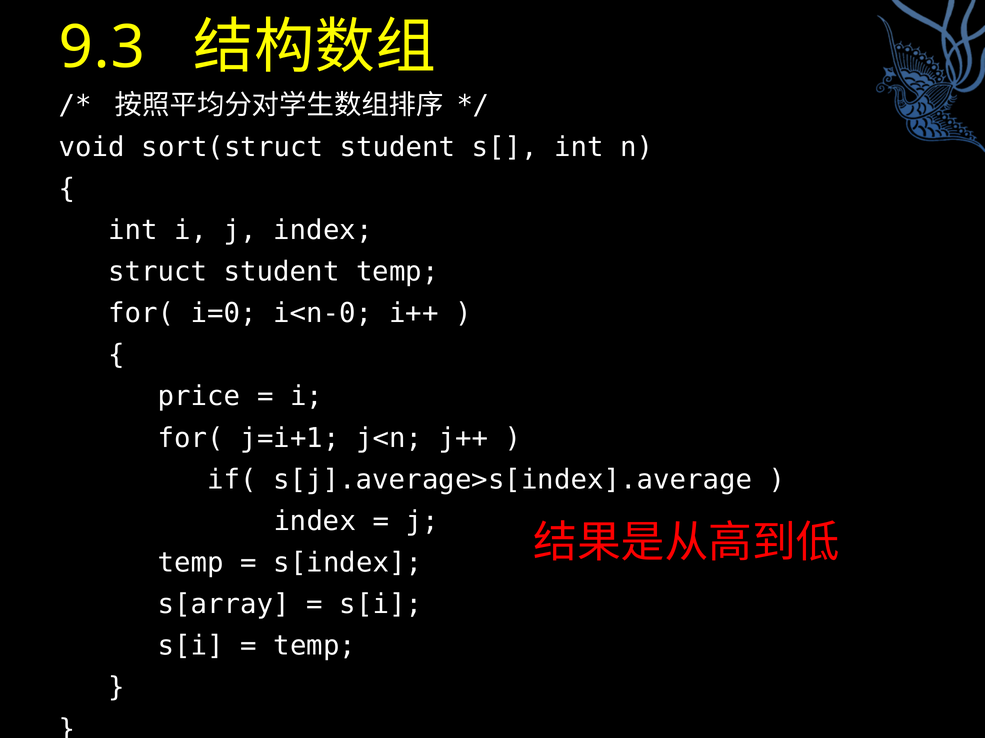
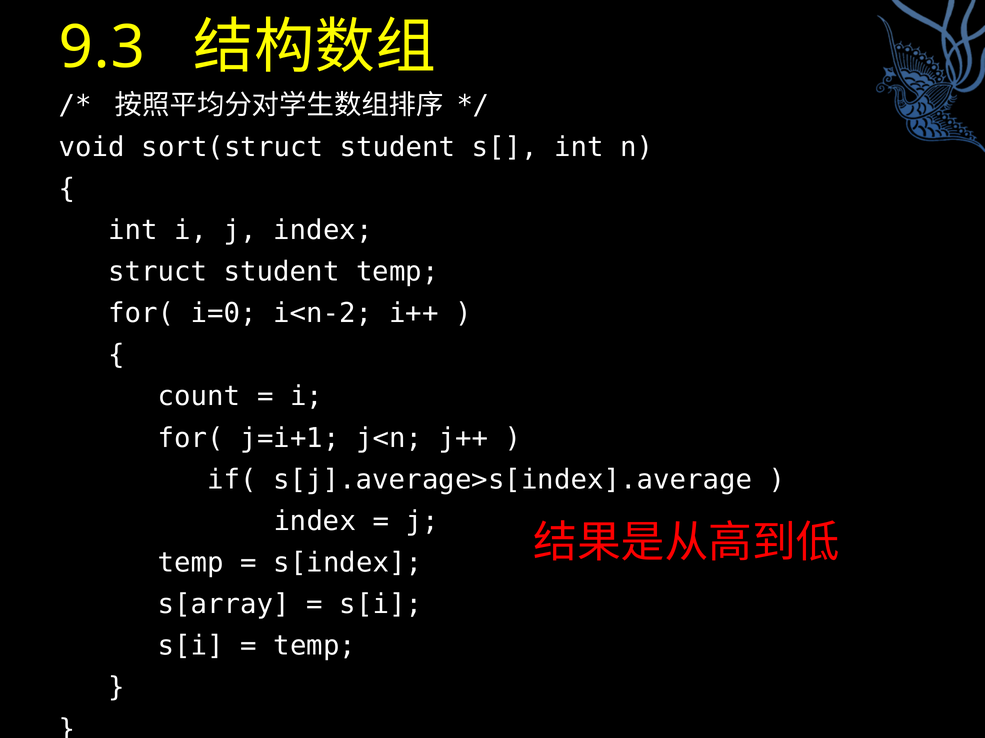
i<n-0: i<n-0 -> i<n-2
price: price -> count
